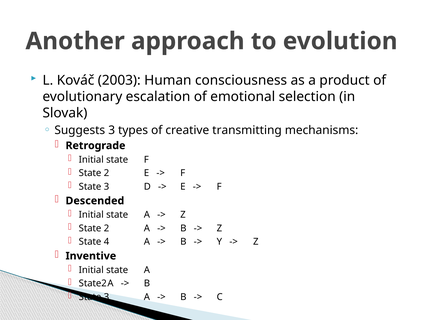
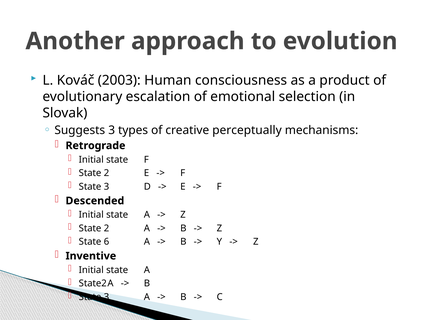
transmitting: transmitting -> perceptually
4: 4 -> 6
